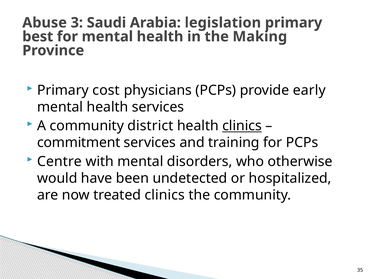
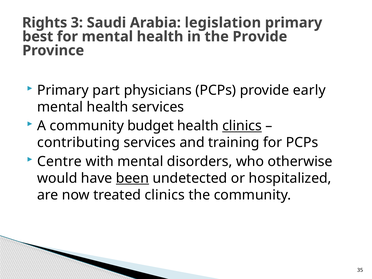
Abuse: Abuse -> Rights
the Making: Making -> Provide
cost: cost -> part
district: district -> budget
commitment: commitment -> contributing
been underline: none -> present
